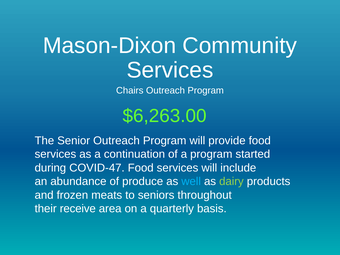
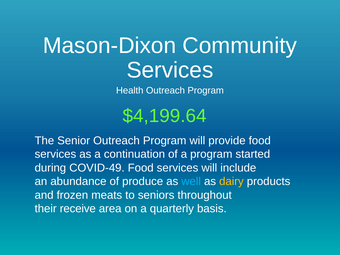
Chairs: Chairs -> Health
$6,263.00: $6,263.00 -> $4,199.64
COVID-47: COVID-47 -> COVID-49
dairy colour: light green -> yellow
